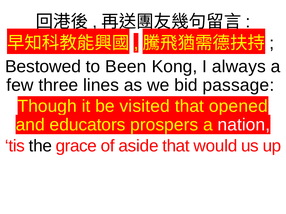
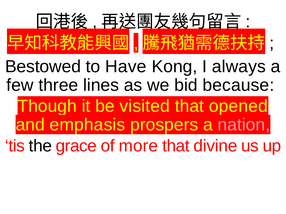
Been: Been -> Have
passage: passage -> because
educators: educators -> emphasis
nation colour: white -> pink
aside: aside -> more
would: would -> divine
